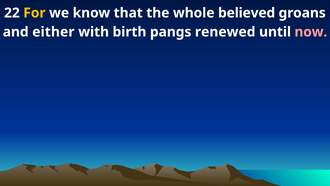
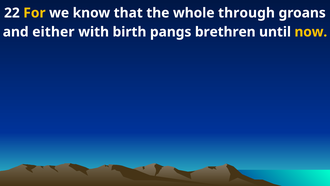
believed: believed -> through
renewed: renewed -> brethren
now colour: pink -> yellow
